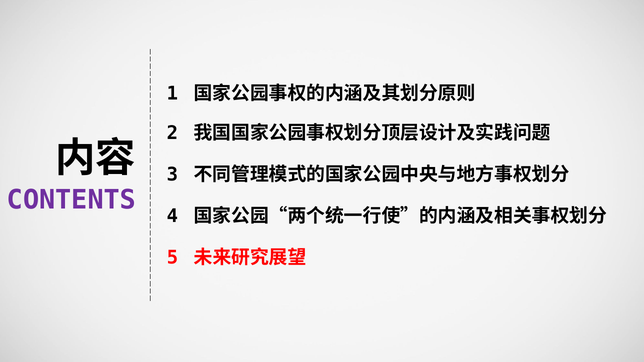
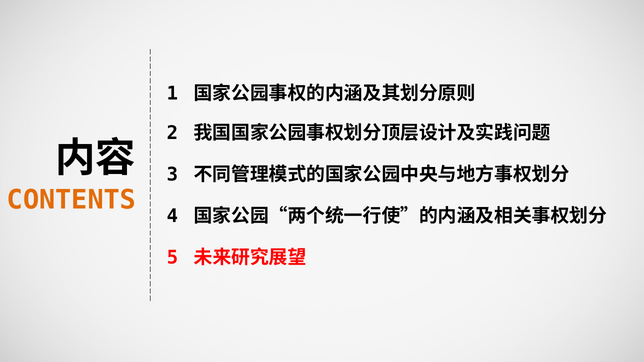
CONTENTS colour: purple -> orange
